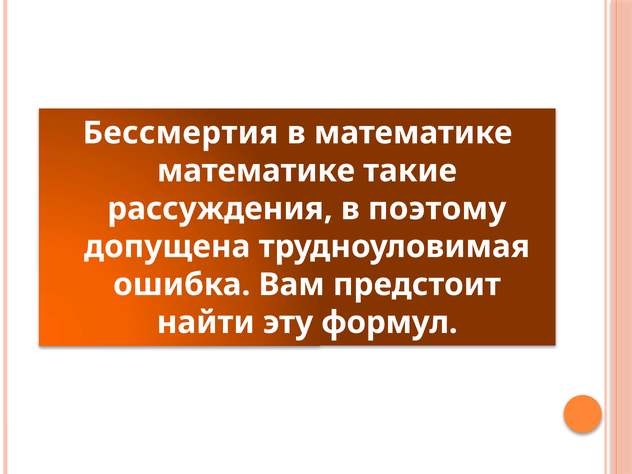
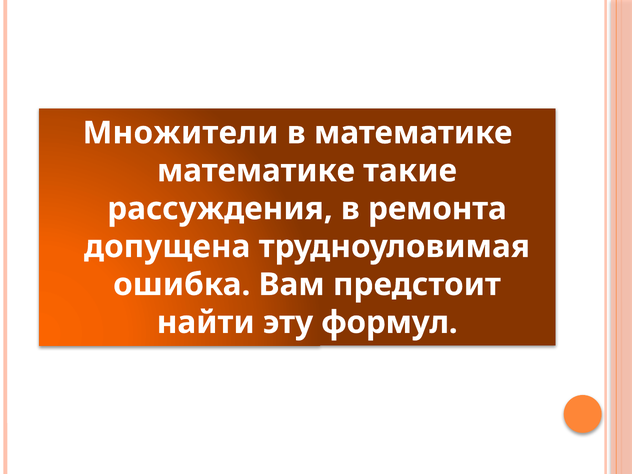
Бессмертия: Бессмертия -> Множители
поэтому: поэтому -> ремонта
